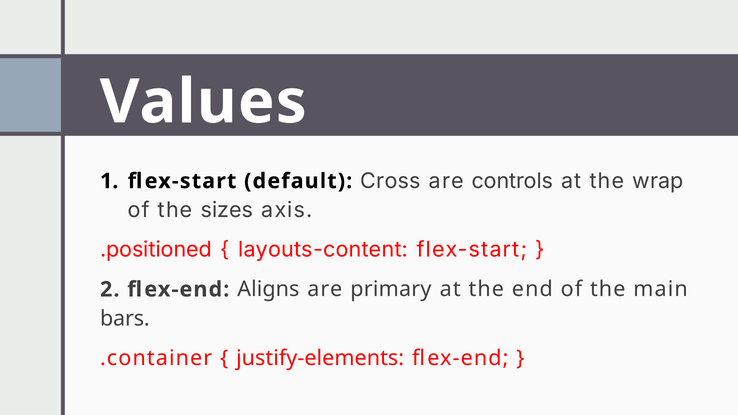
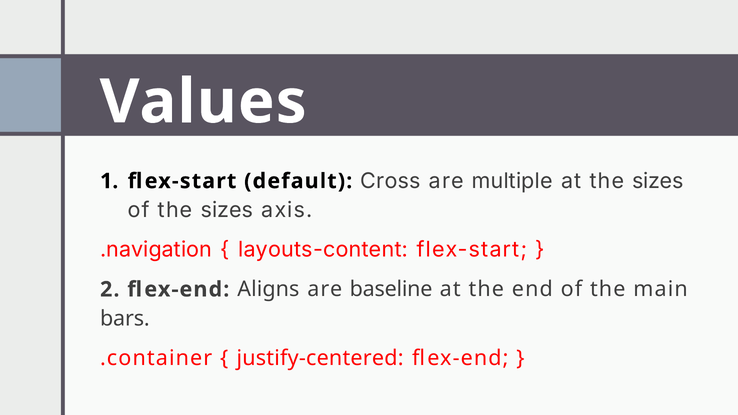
controls: controls -> multiple
at the wrap: wrap -> sizes
.positioned: .positioned -> .navigation
primary: primary -> baseline
justify-elements: justify-elements -> justify-centered
